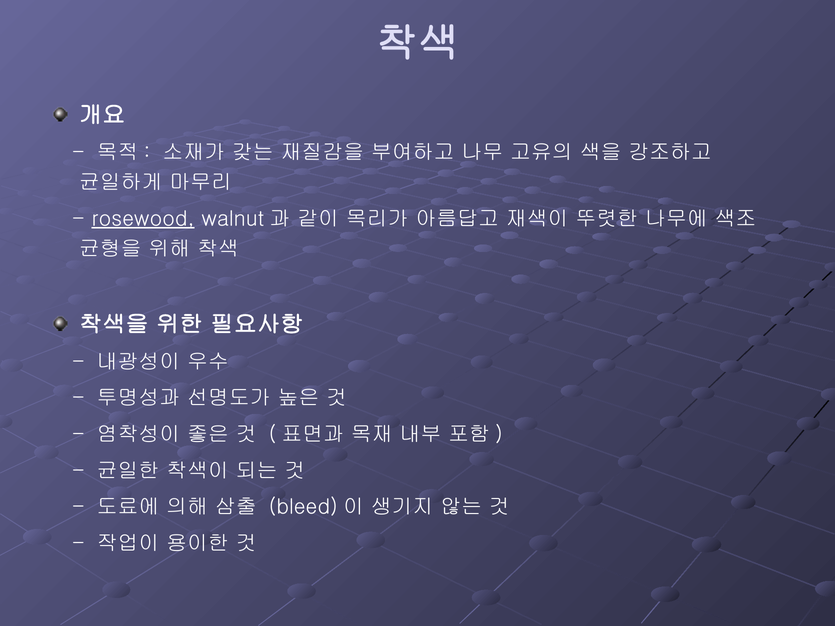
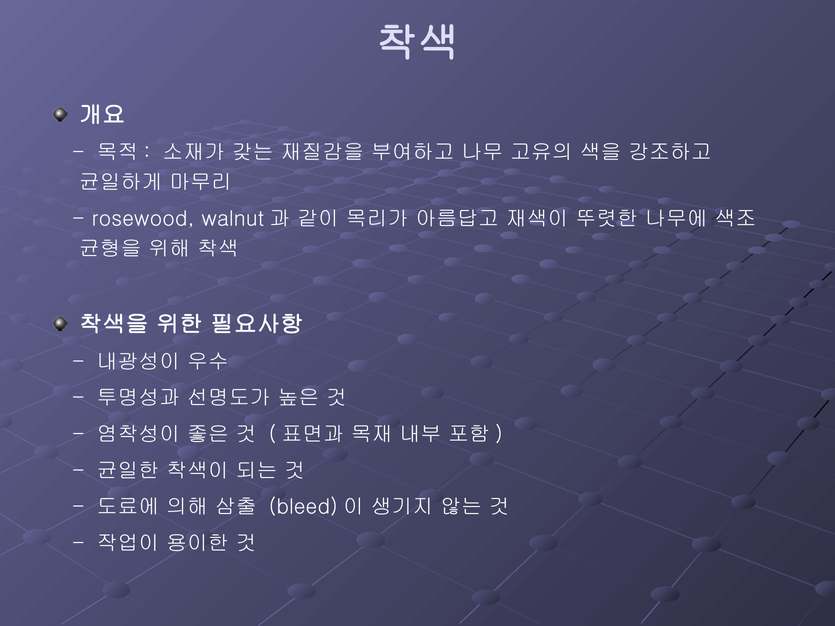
rosewood underline: present -> none
